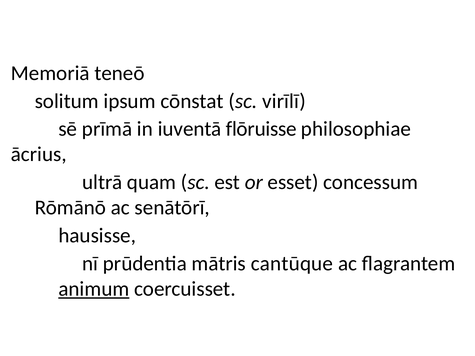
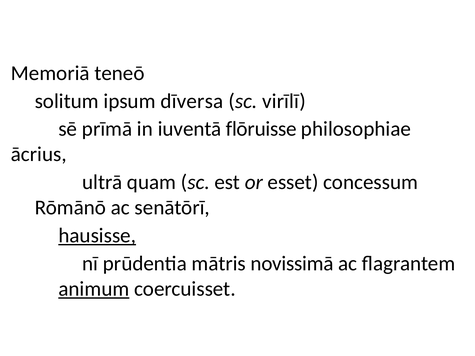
cōnstat: cōnstat -> dīversa
hausisse underline: none -> present
cantūque: cantūque -> novissimā
